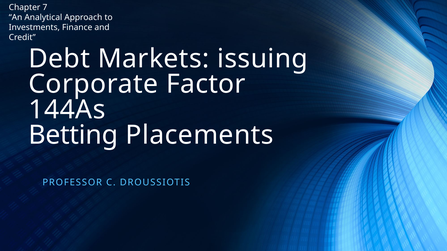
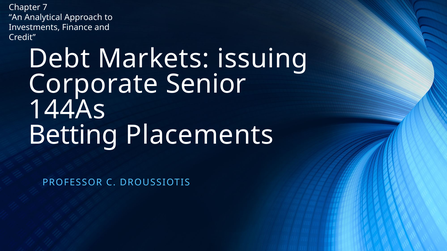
Factor: Factor -> Senior
